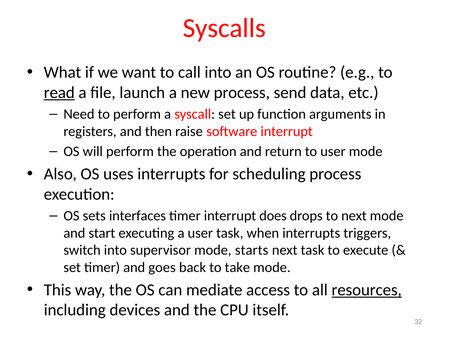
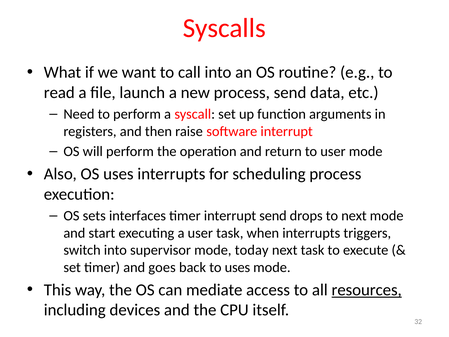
read underline: present -> none
interrupt does: does -> send
starts: starts -> today
to take: take -> uses
